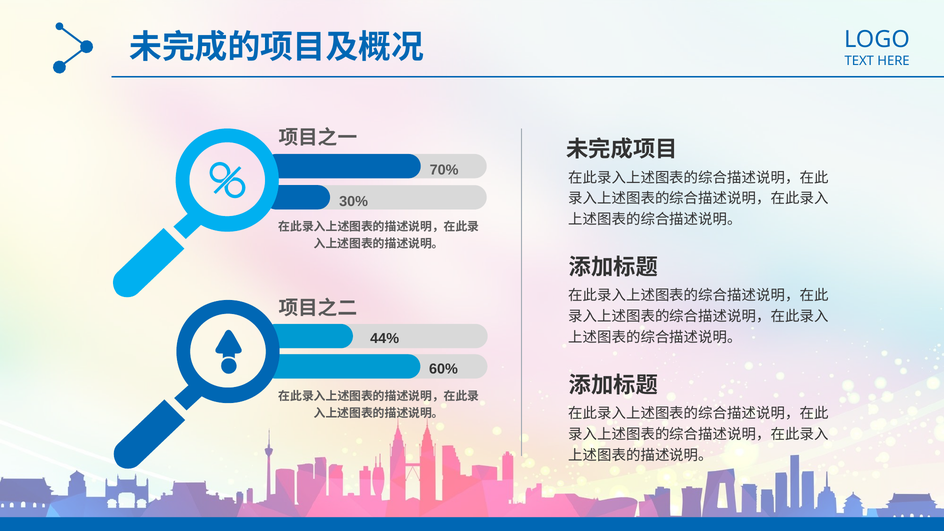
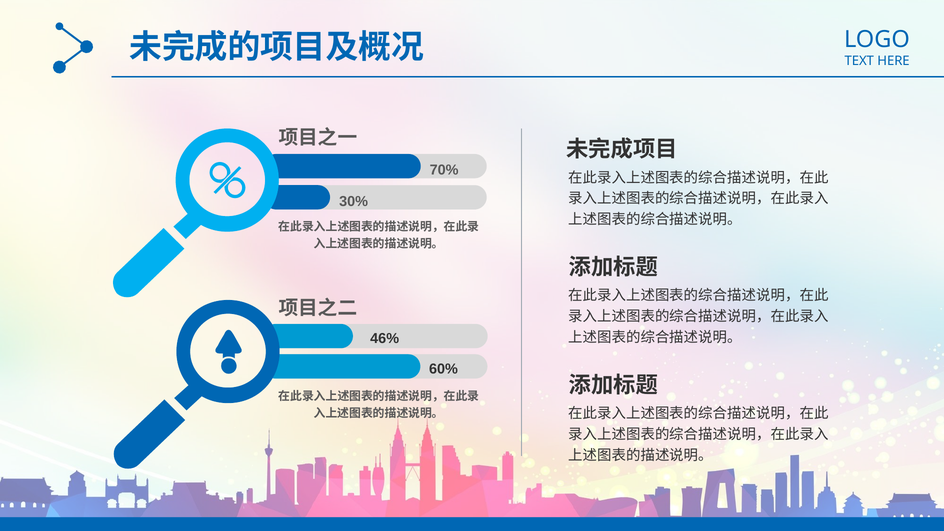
44%: 44% -> 46%
